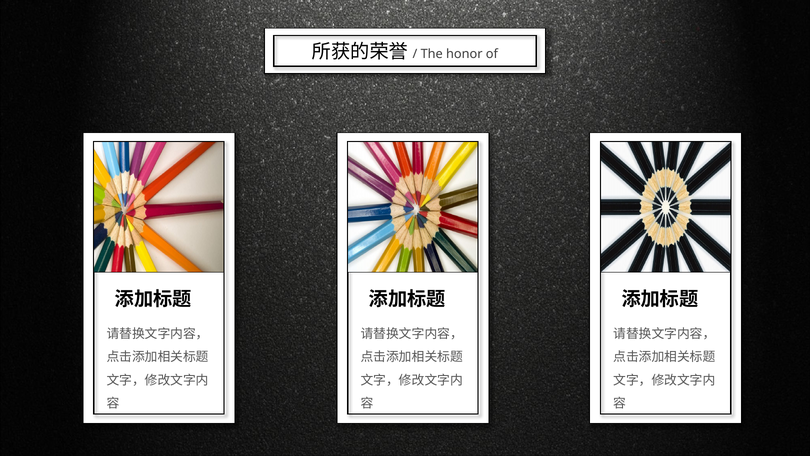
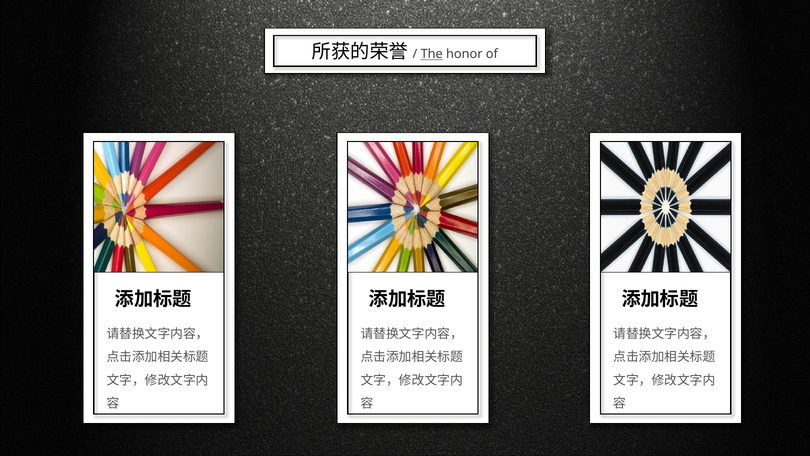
The underline: none -> present
